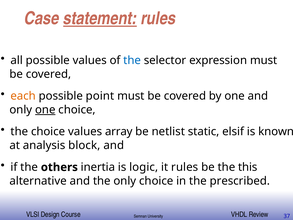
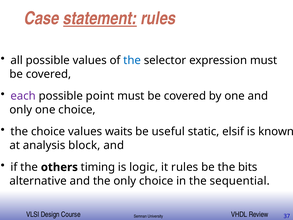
each colour: orange -> purple
one at (45, 110) underline: present -> none
array: array -> waits
netlist: netlist -> useful
inertia: inertia -> timing
this: this -> bits
prescribed: prescribed -> sequential
